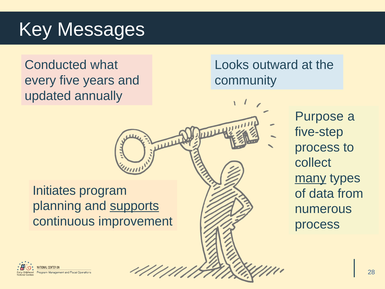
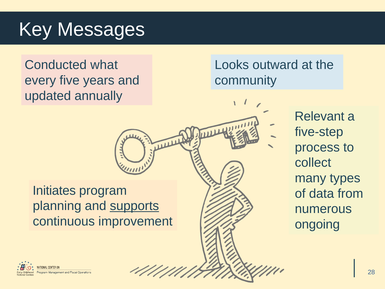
Purpose: Purpose -> Relevant
many underline: present -> none
process at (317, 224): process -> ongoing
